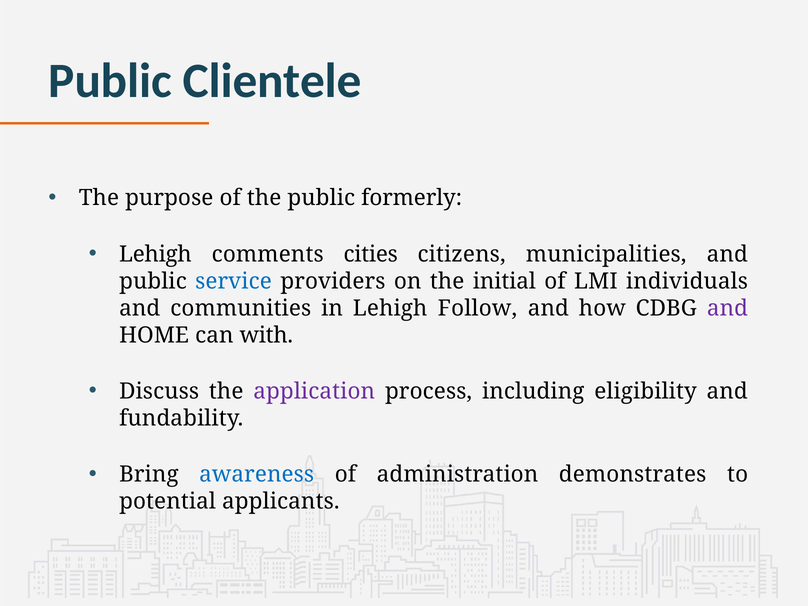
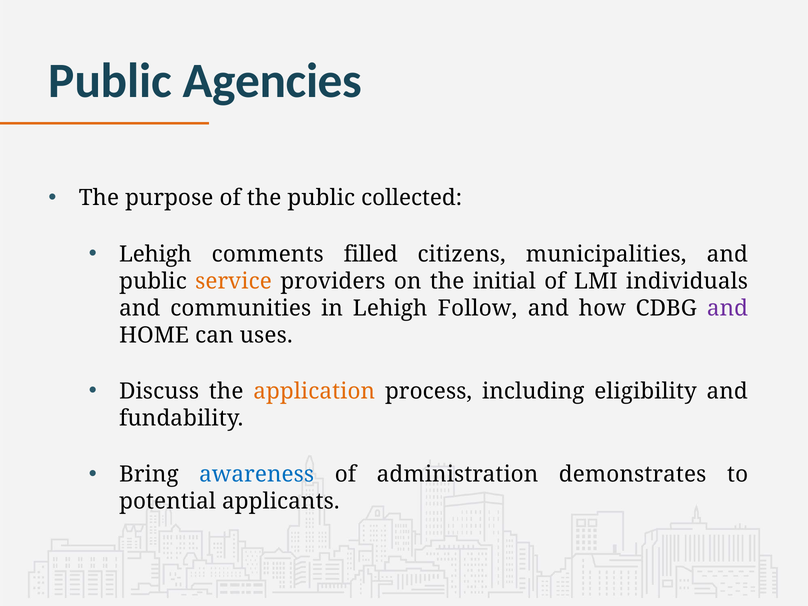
Clientele: Clientele -> Agencies
formerly: formerly -> collected
cities: cities -> filled
service colour: blue -> orange
with: with -> uses
application colour: purple -> orange
